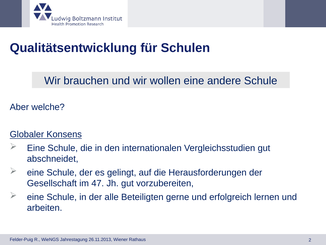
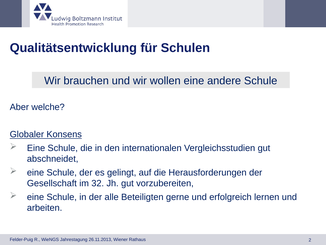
47: 47 -> 32
